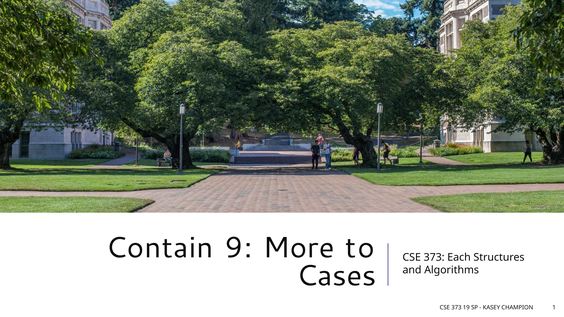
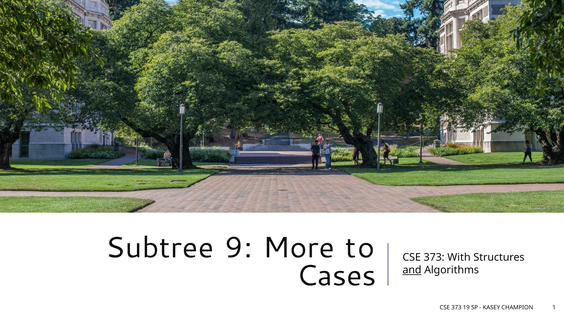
Contain: Contain -> Subtree
Each: Each -> With
and underline: none -> present
